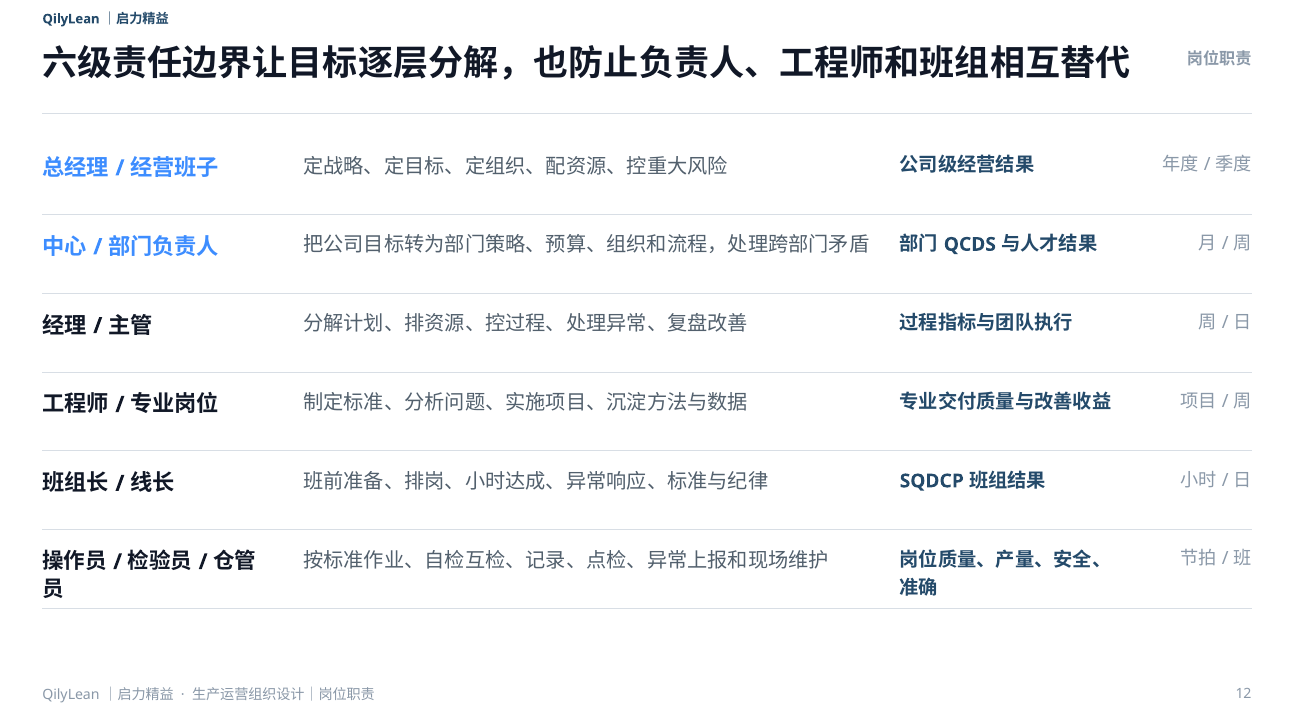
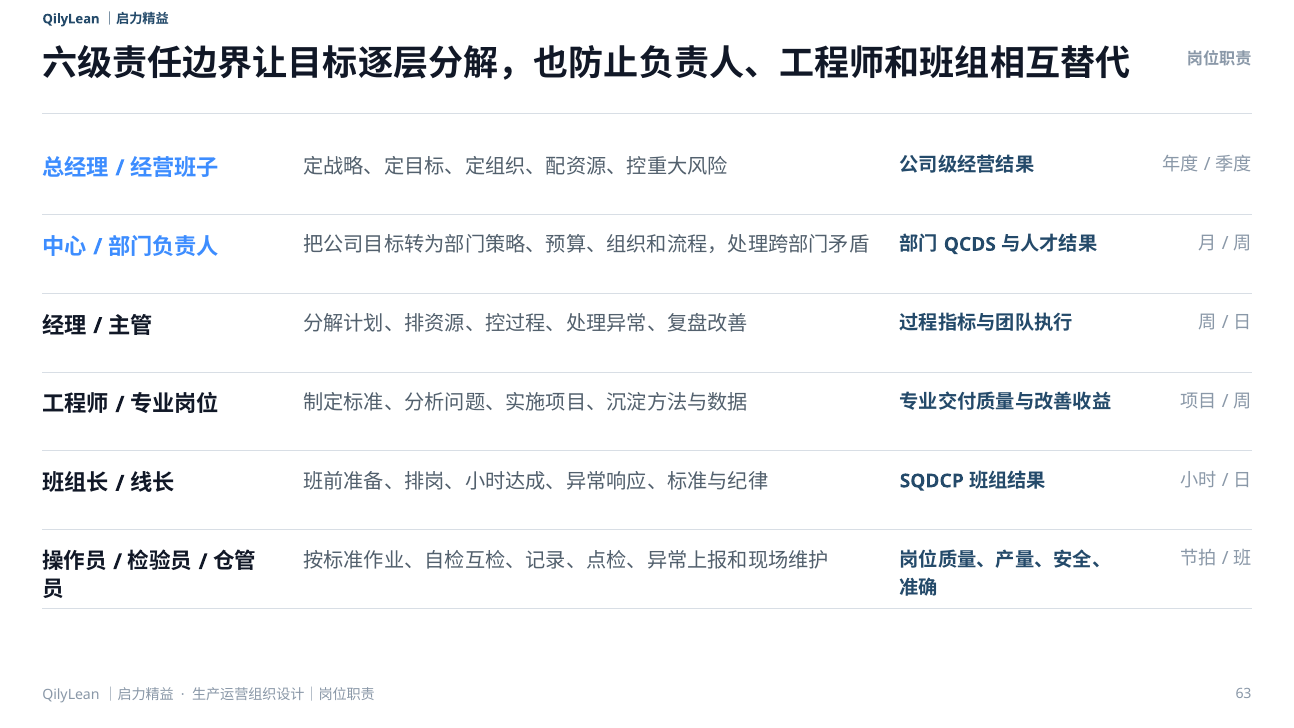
12: 12 -> 63
